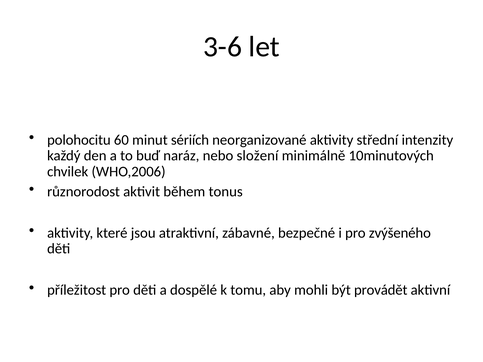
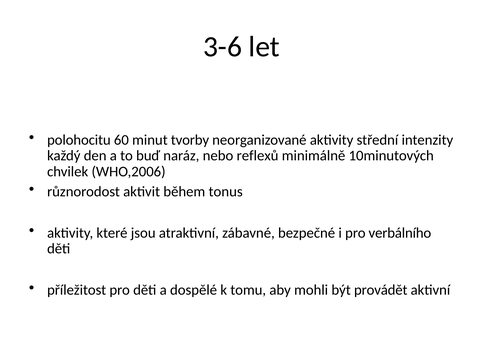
sériích: sériích -> tvorby
složení: složení -> reflexů
zvýšeného: zvýšeného -> verbálního
